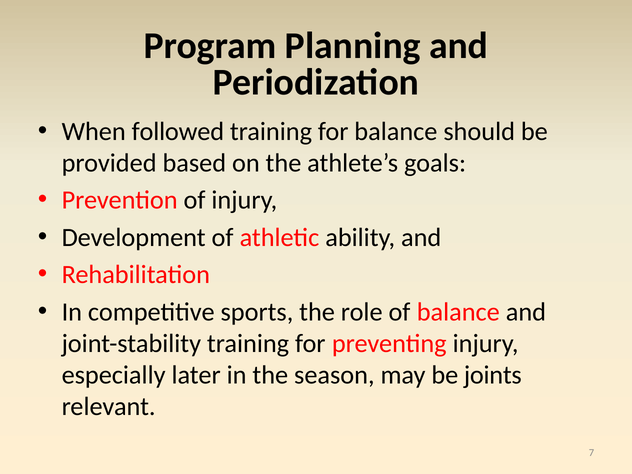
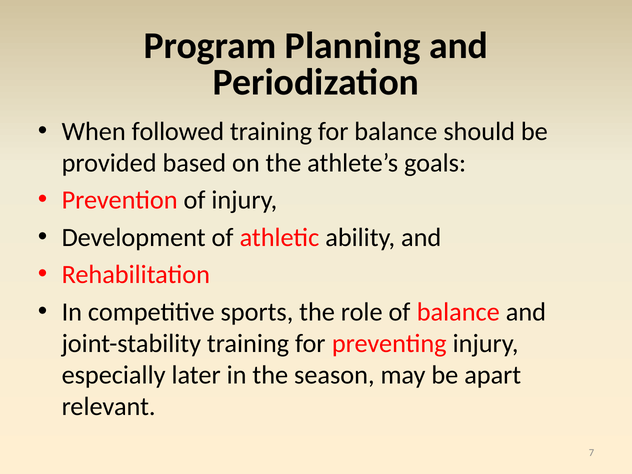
joints: joints -> apart
